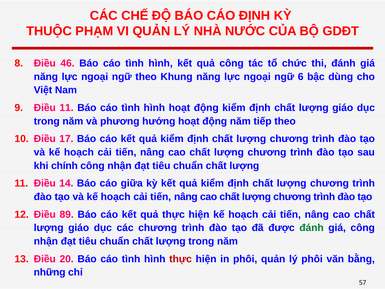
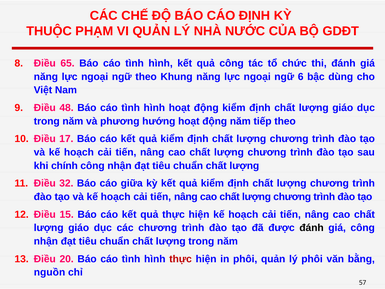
46: 46 -> 65
Điều 11: 11 -> 48
14: 14 -> 32
89: 89 -> 15
đánh at (312, 228) colour: green -> black
những: những -> nguồn
